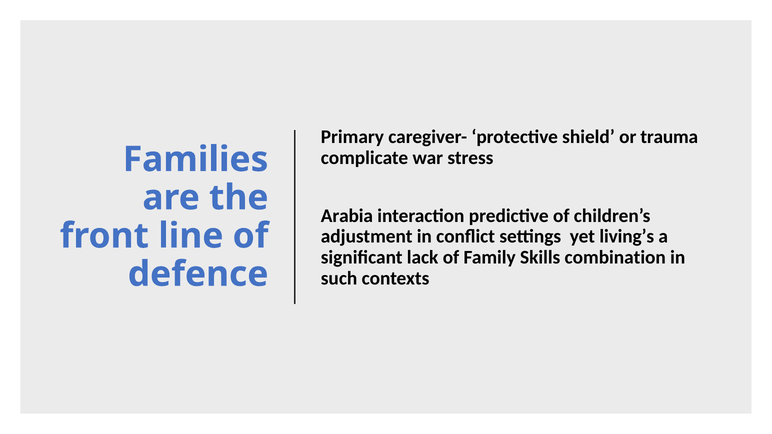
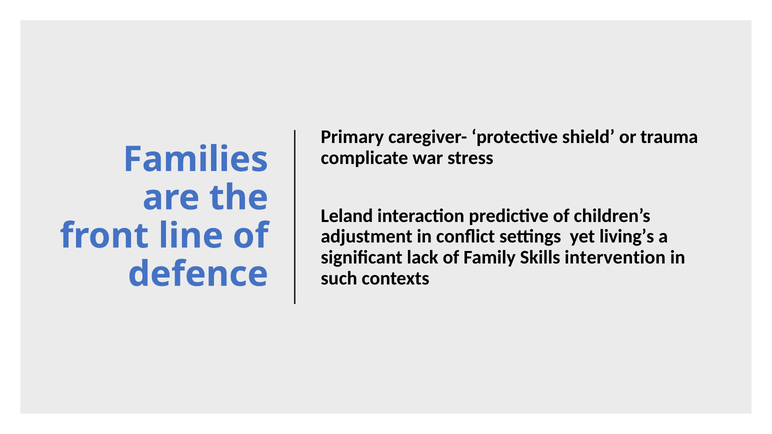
Arabia: Arabia -> Leland
combination: combination -> intervention
